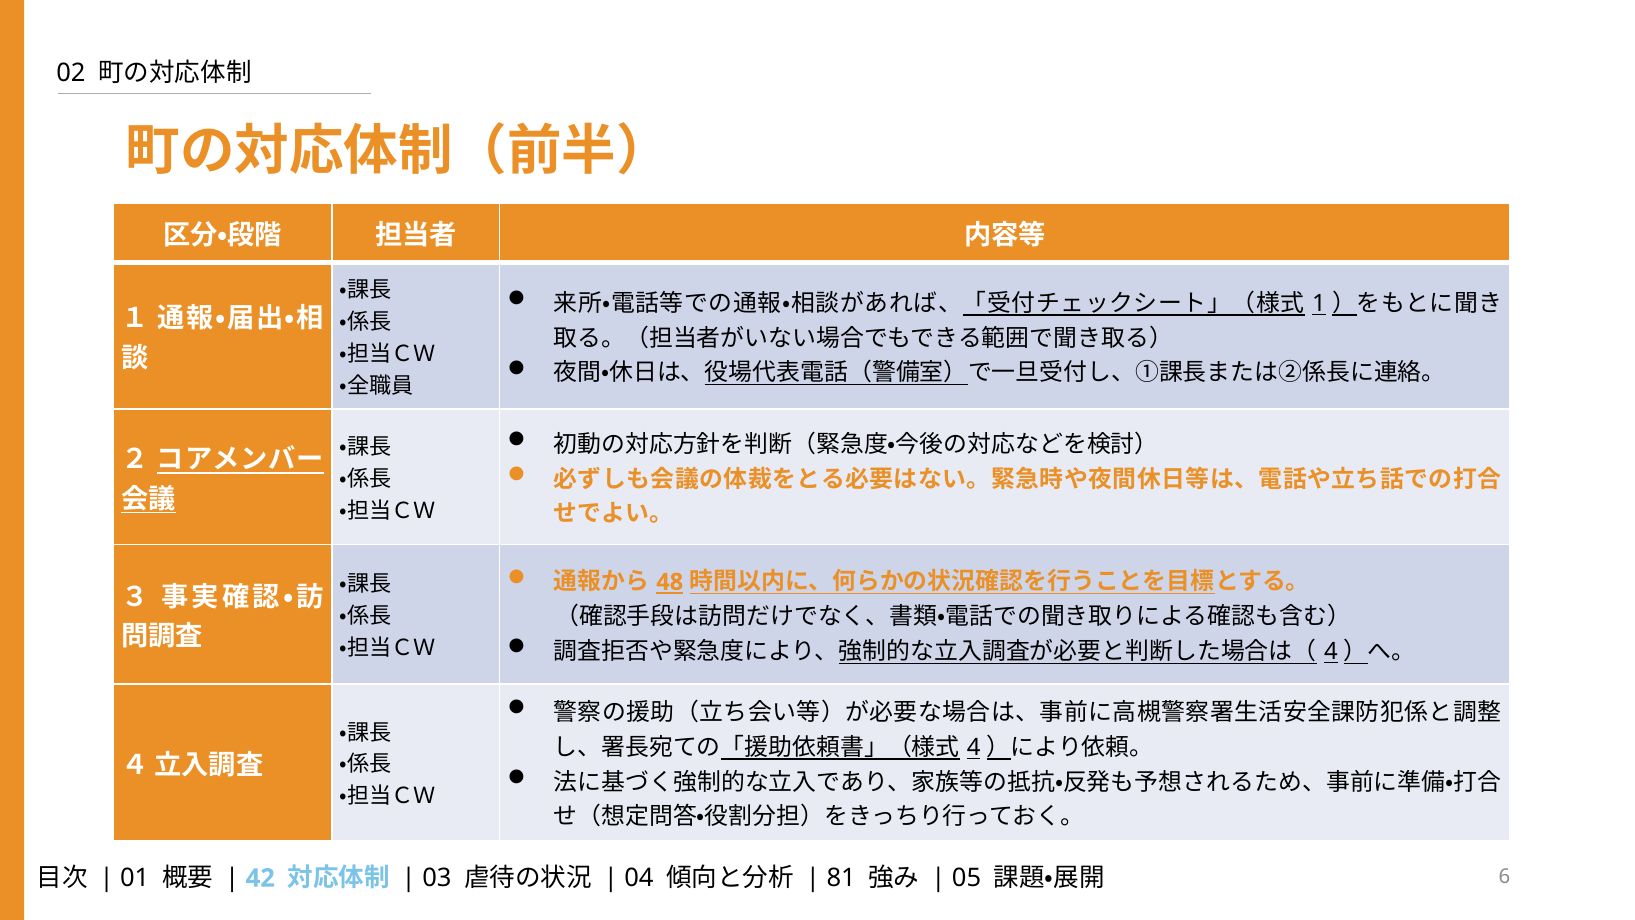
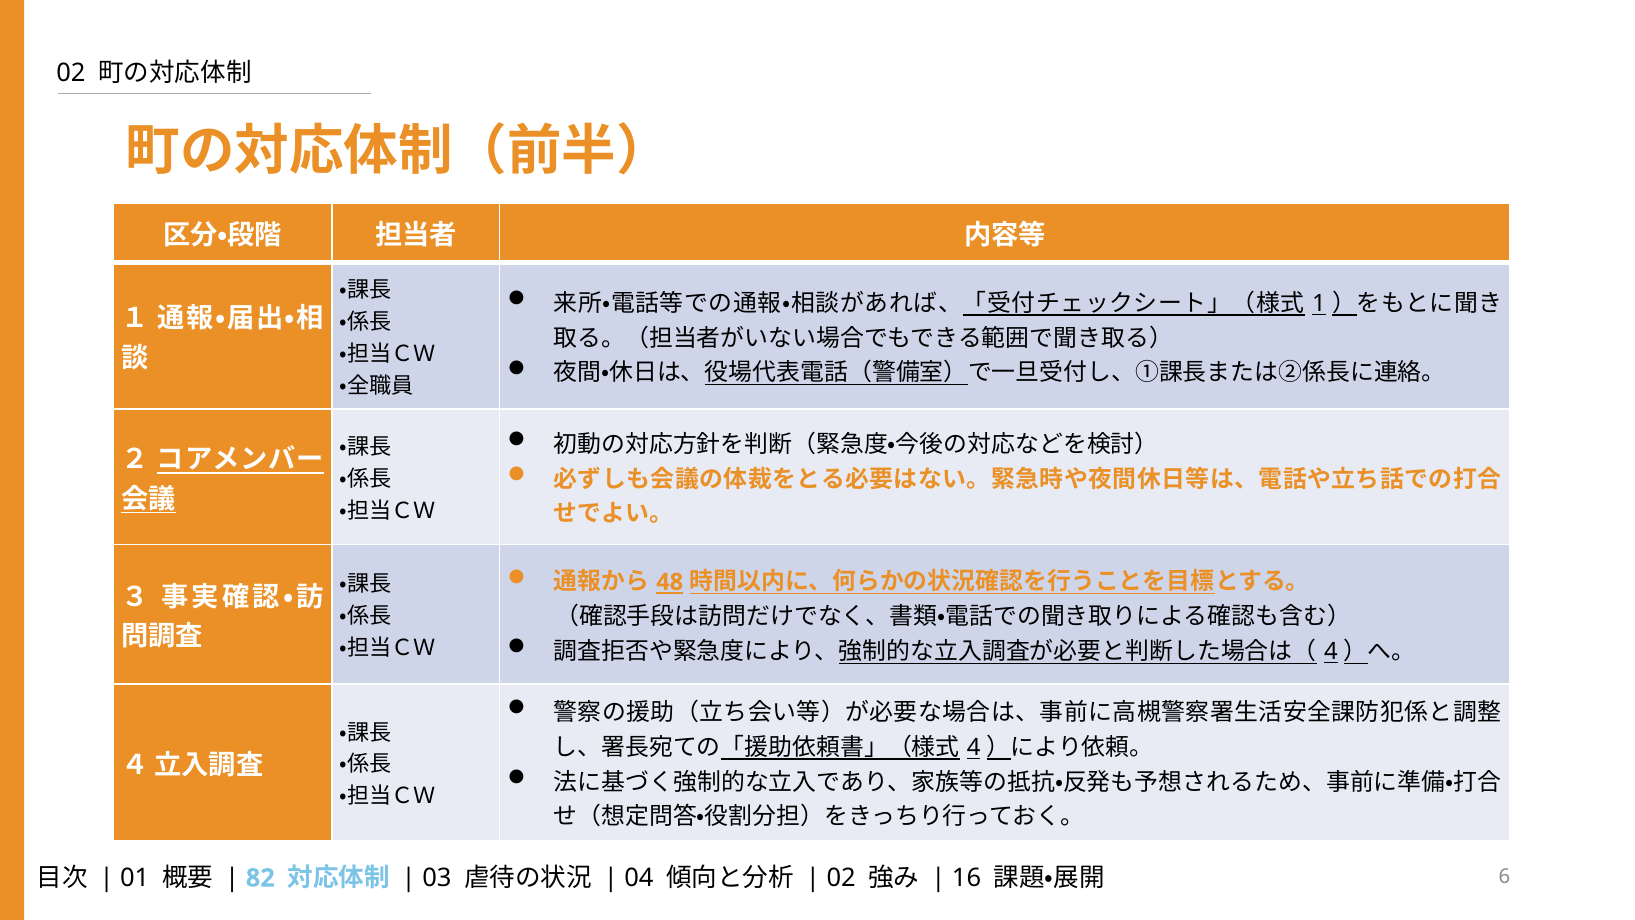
42: 42 -> 82
81 at (841, 878): 81 -> 02
05: 05 -> 16
